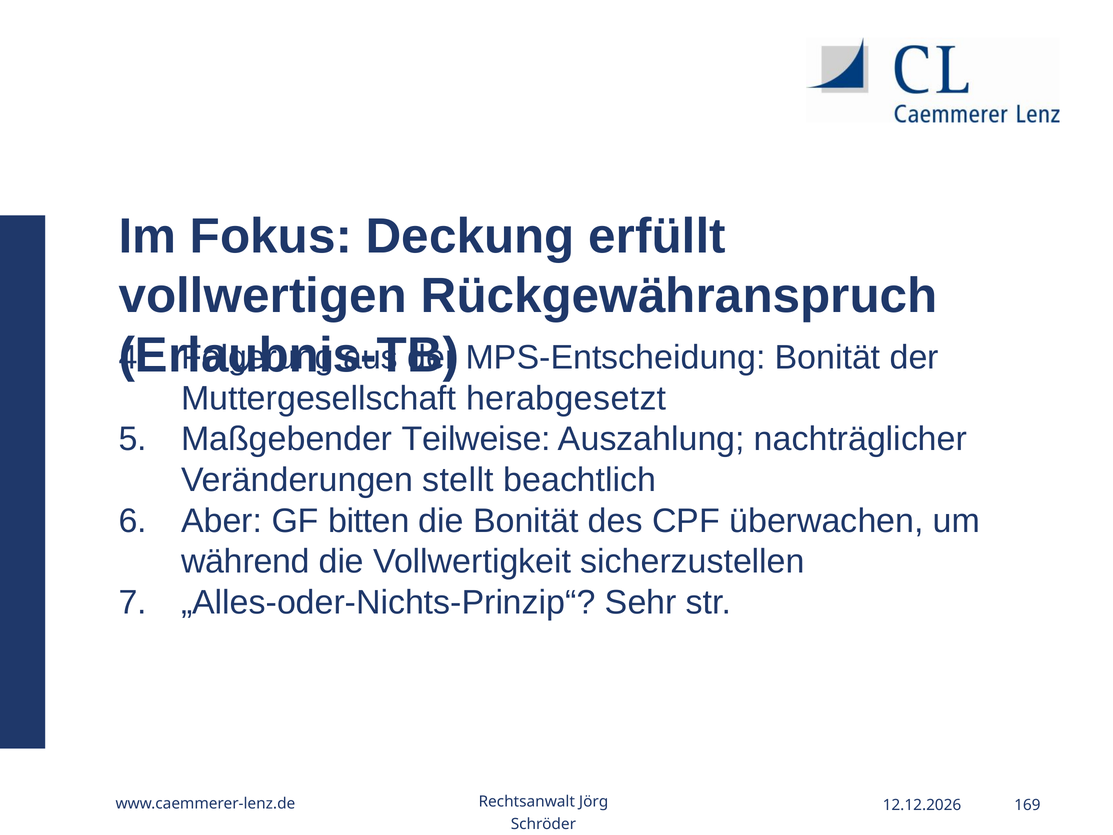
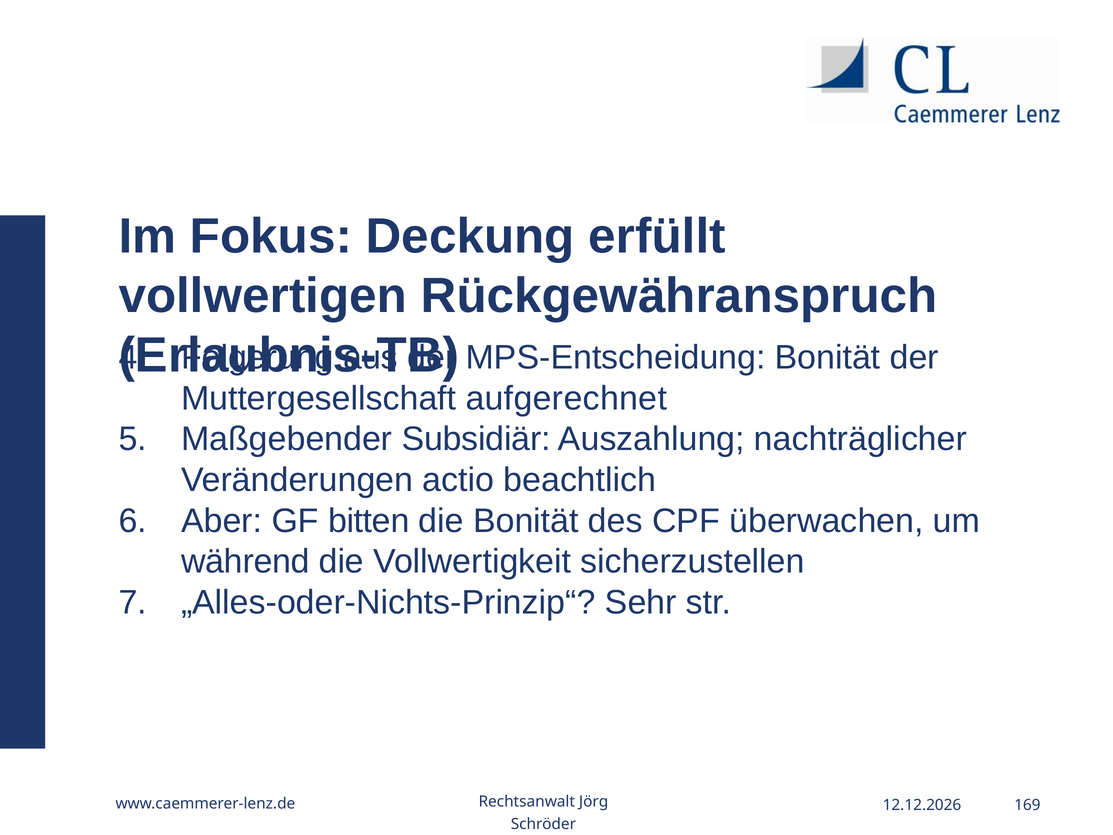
herabgesetzt: herabgesetzt -> aufgerechnet
Teilweise: Teilweise -> Subsidiär
stellt: stellt -> actio
